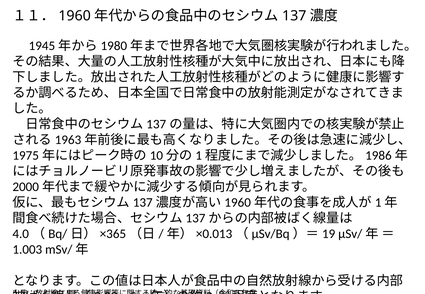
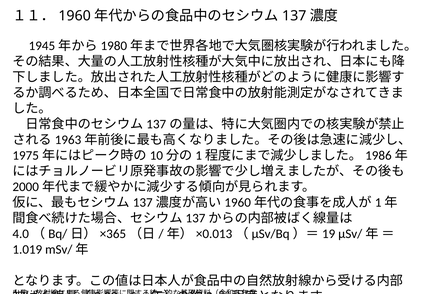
1.003: 1.003 -> 1.019
